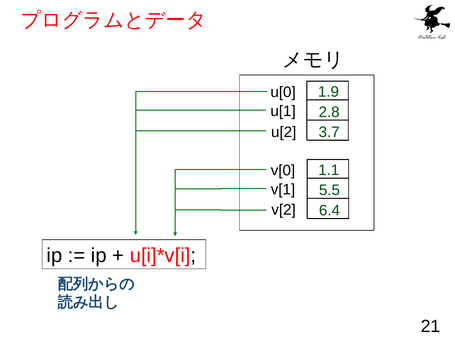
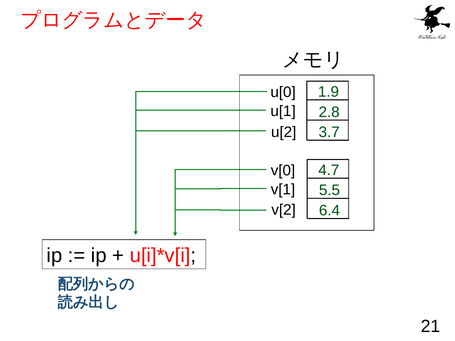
1.1: 1.1 -> 4.7
